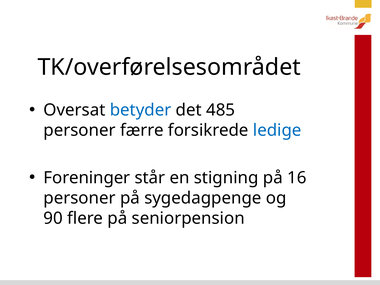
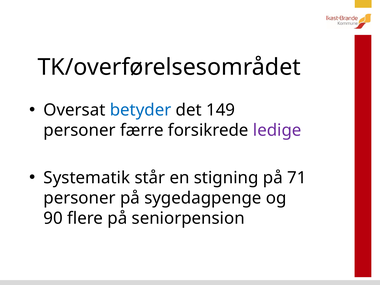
485: 485 -> 149
ledige colour: blue -> purple
Foreninger: Foreninger -> Systematik
16: 16 -> 71
